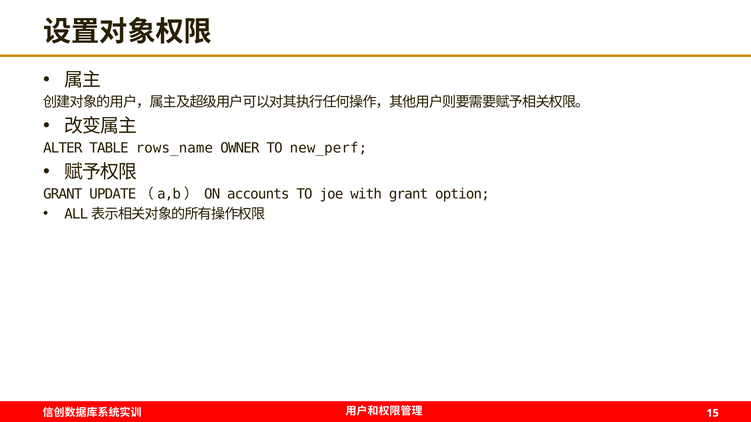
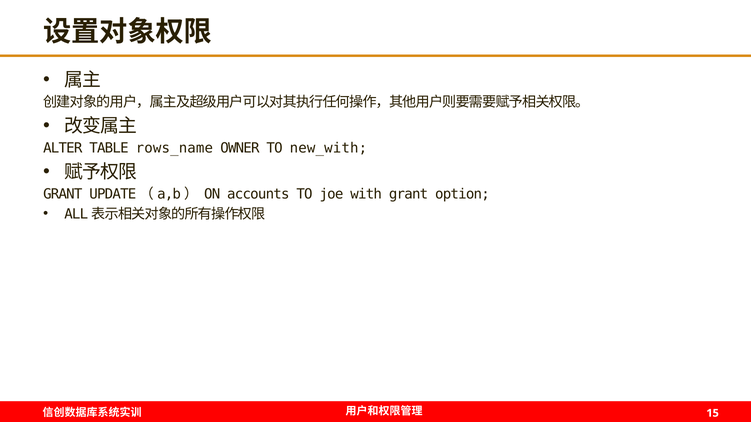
new_perf: new_perf -> new_with
